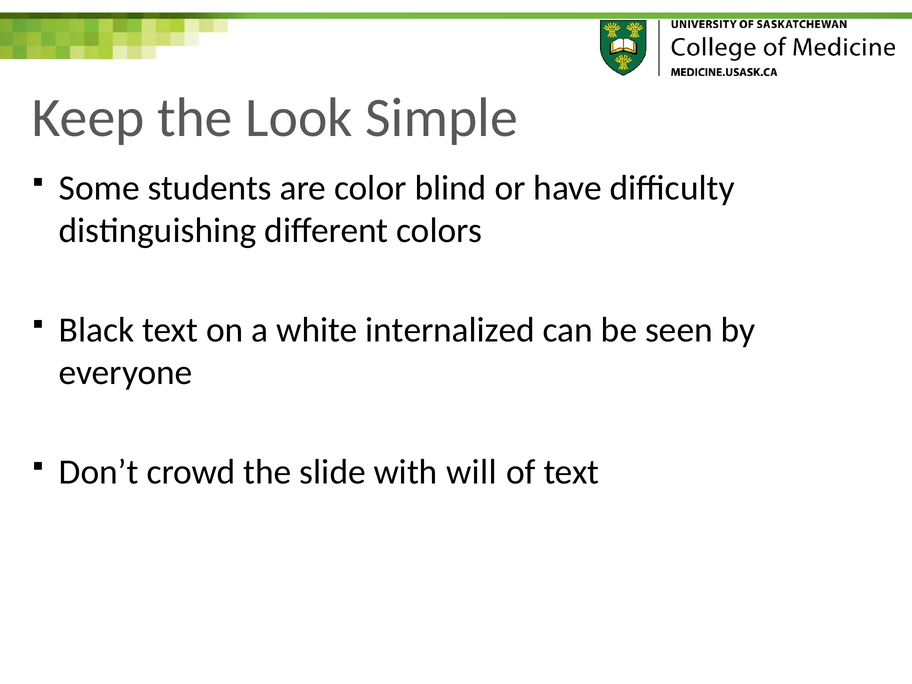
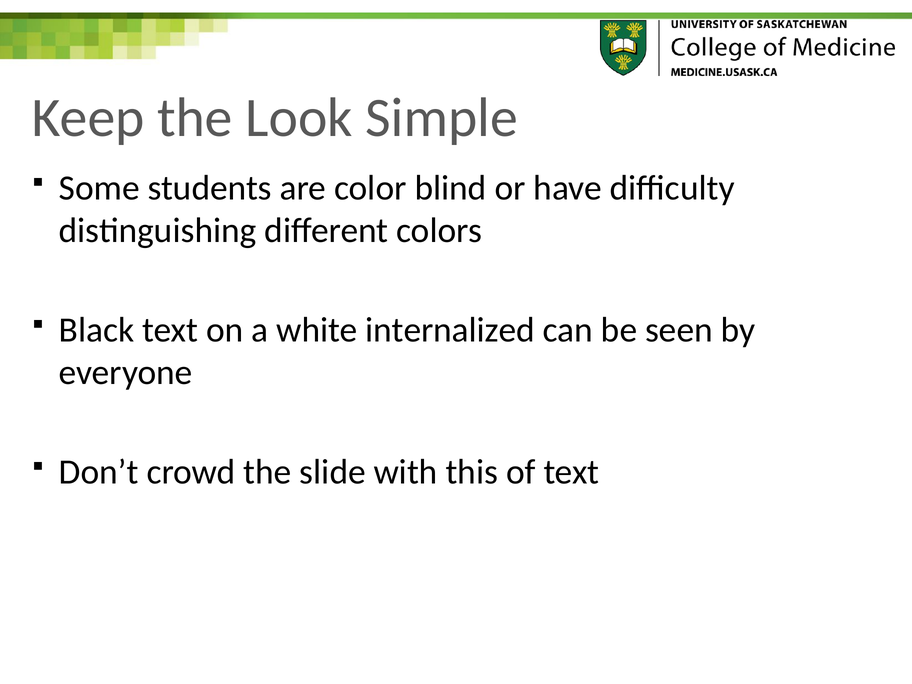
will: will -> this
